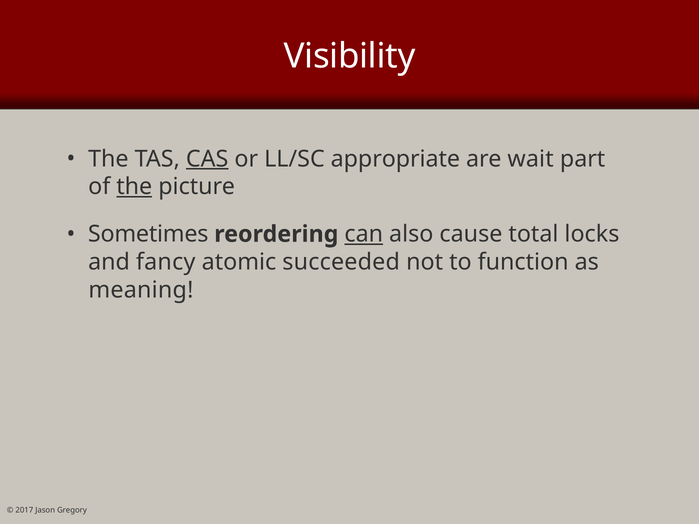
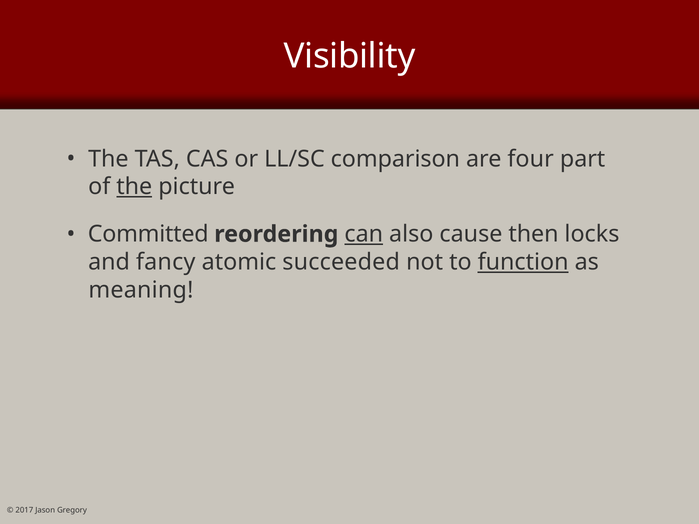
CAS underline: present -> none
appropriate: appropriate -> comparison
wait: wait -> four
Sometimes: Sometimes -> Committed
total: total -> then
function underline: none -> present
